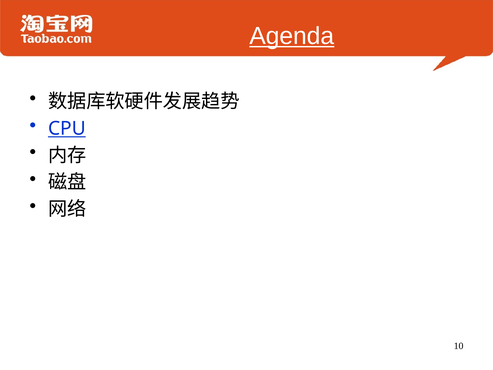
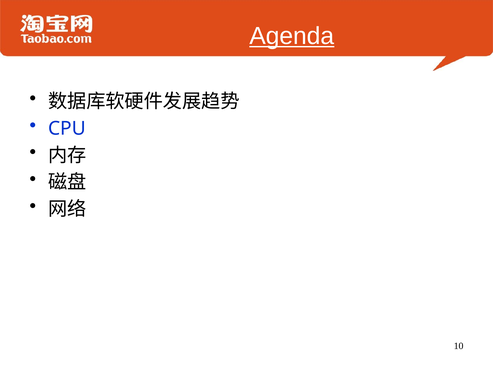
CPU underline: present -> none
